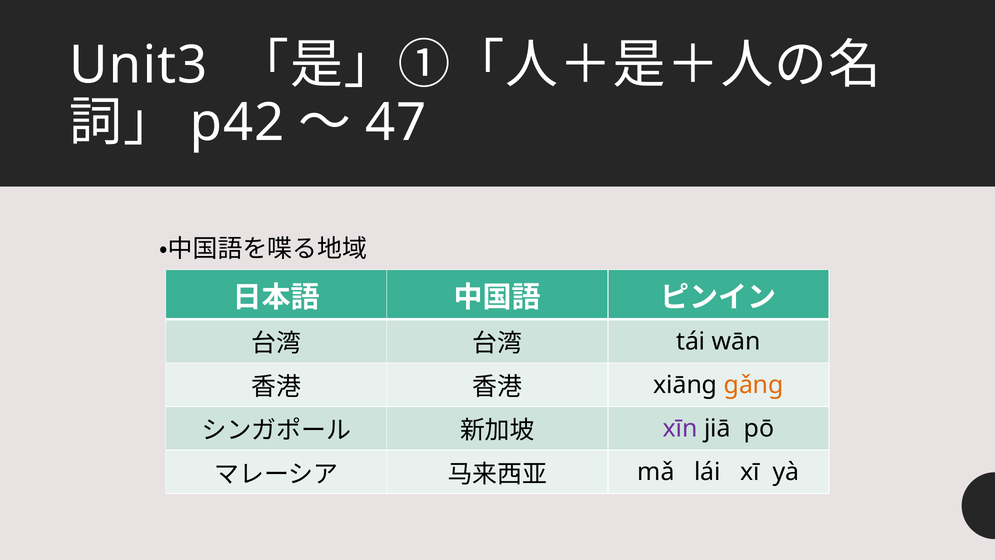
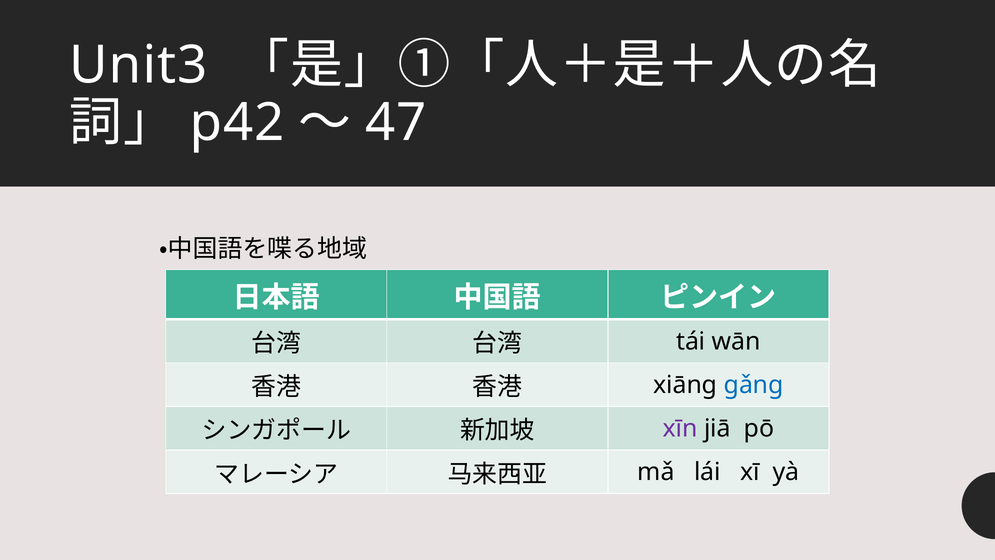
gǎng colour: orange -> blue
